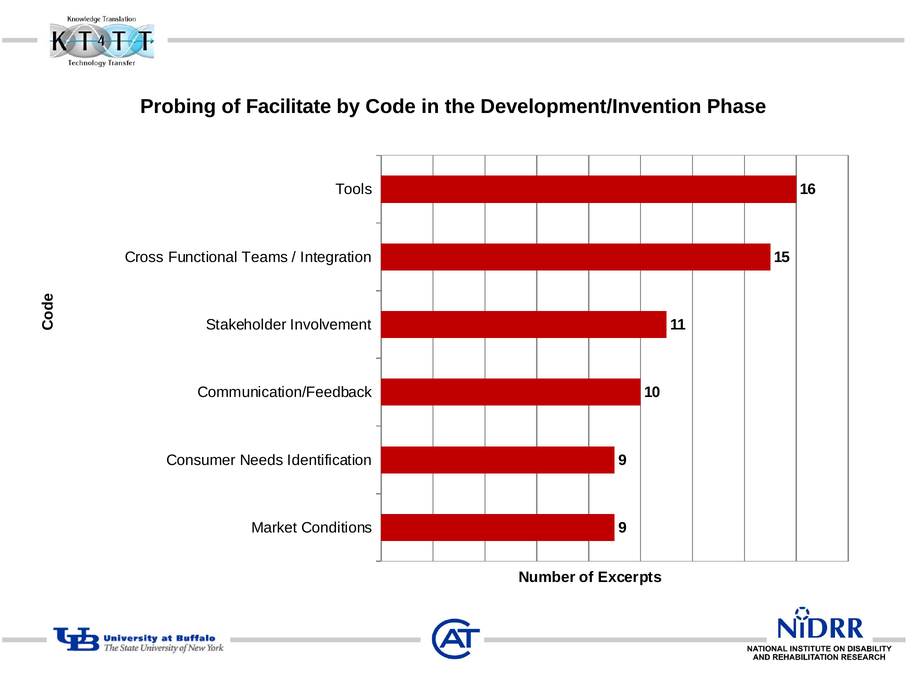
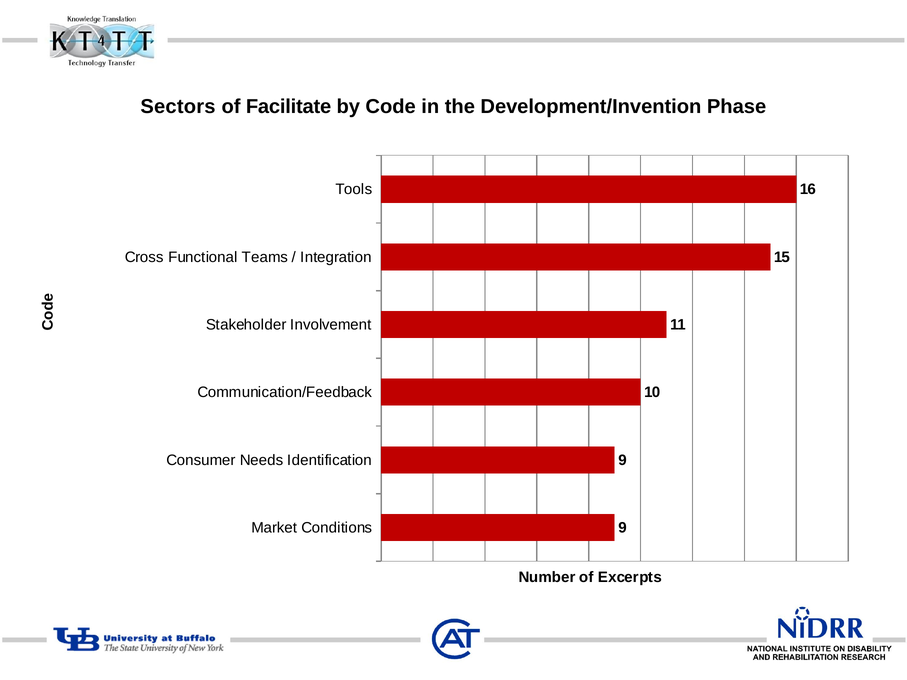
Probing: Probing -> Sectors
